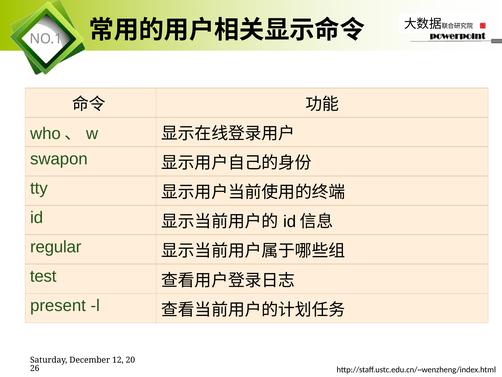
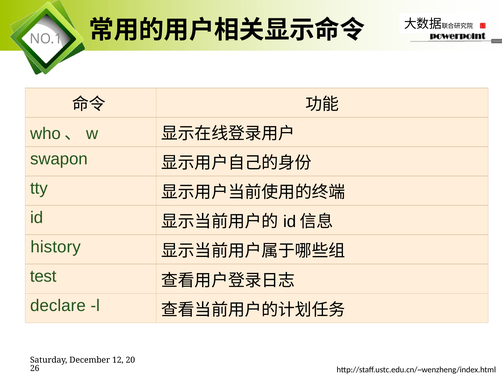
regular: regular -> history
present: present -> declare
